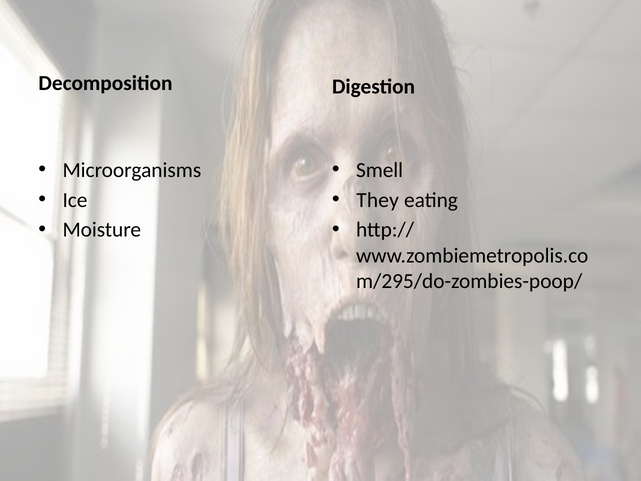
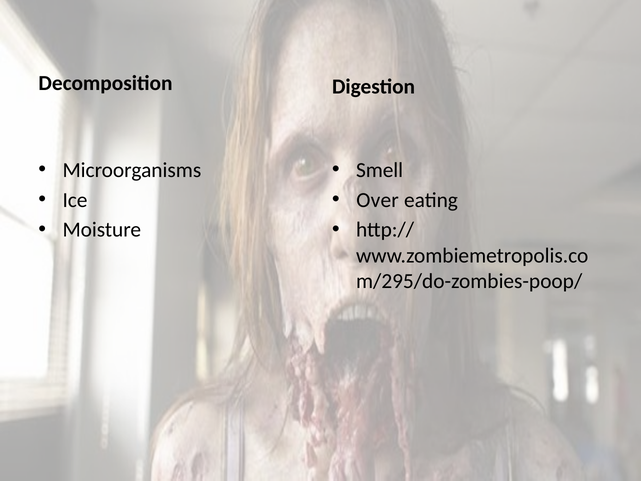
They: They -> Over
